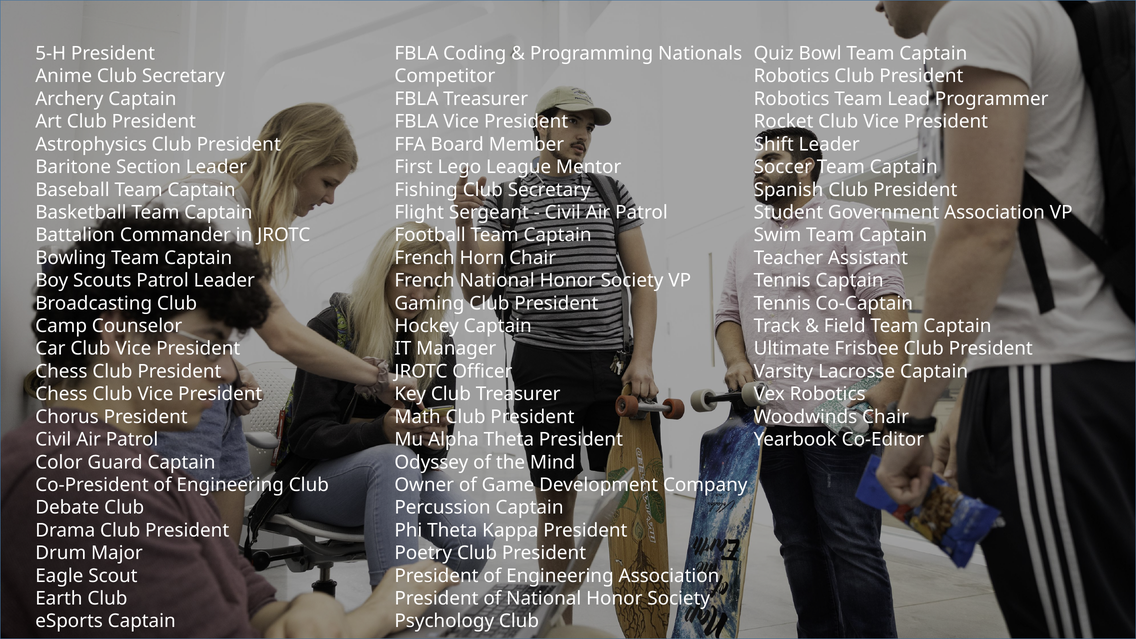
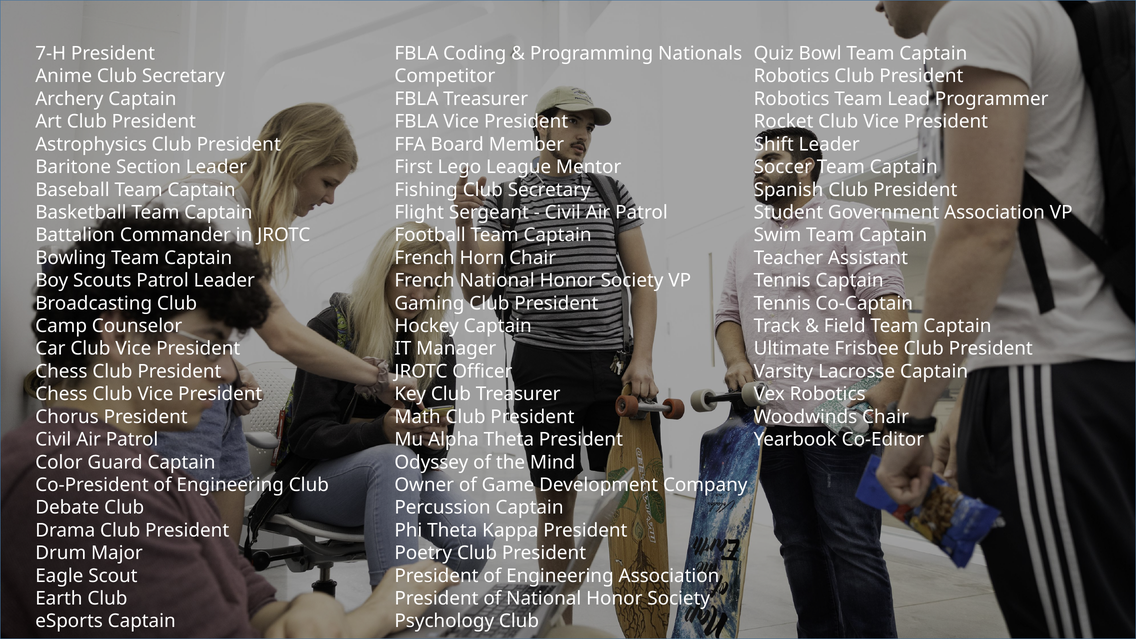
5-H: 5-H -> 7-H
